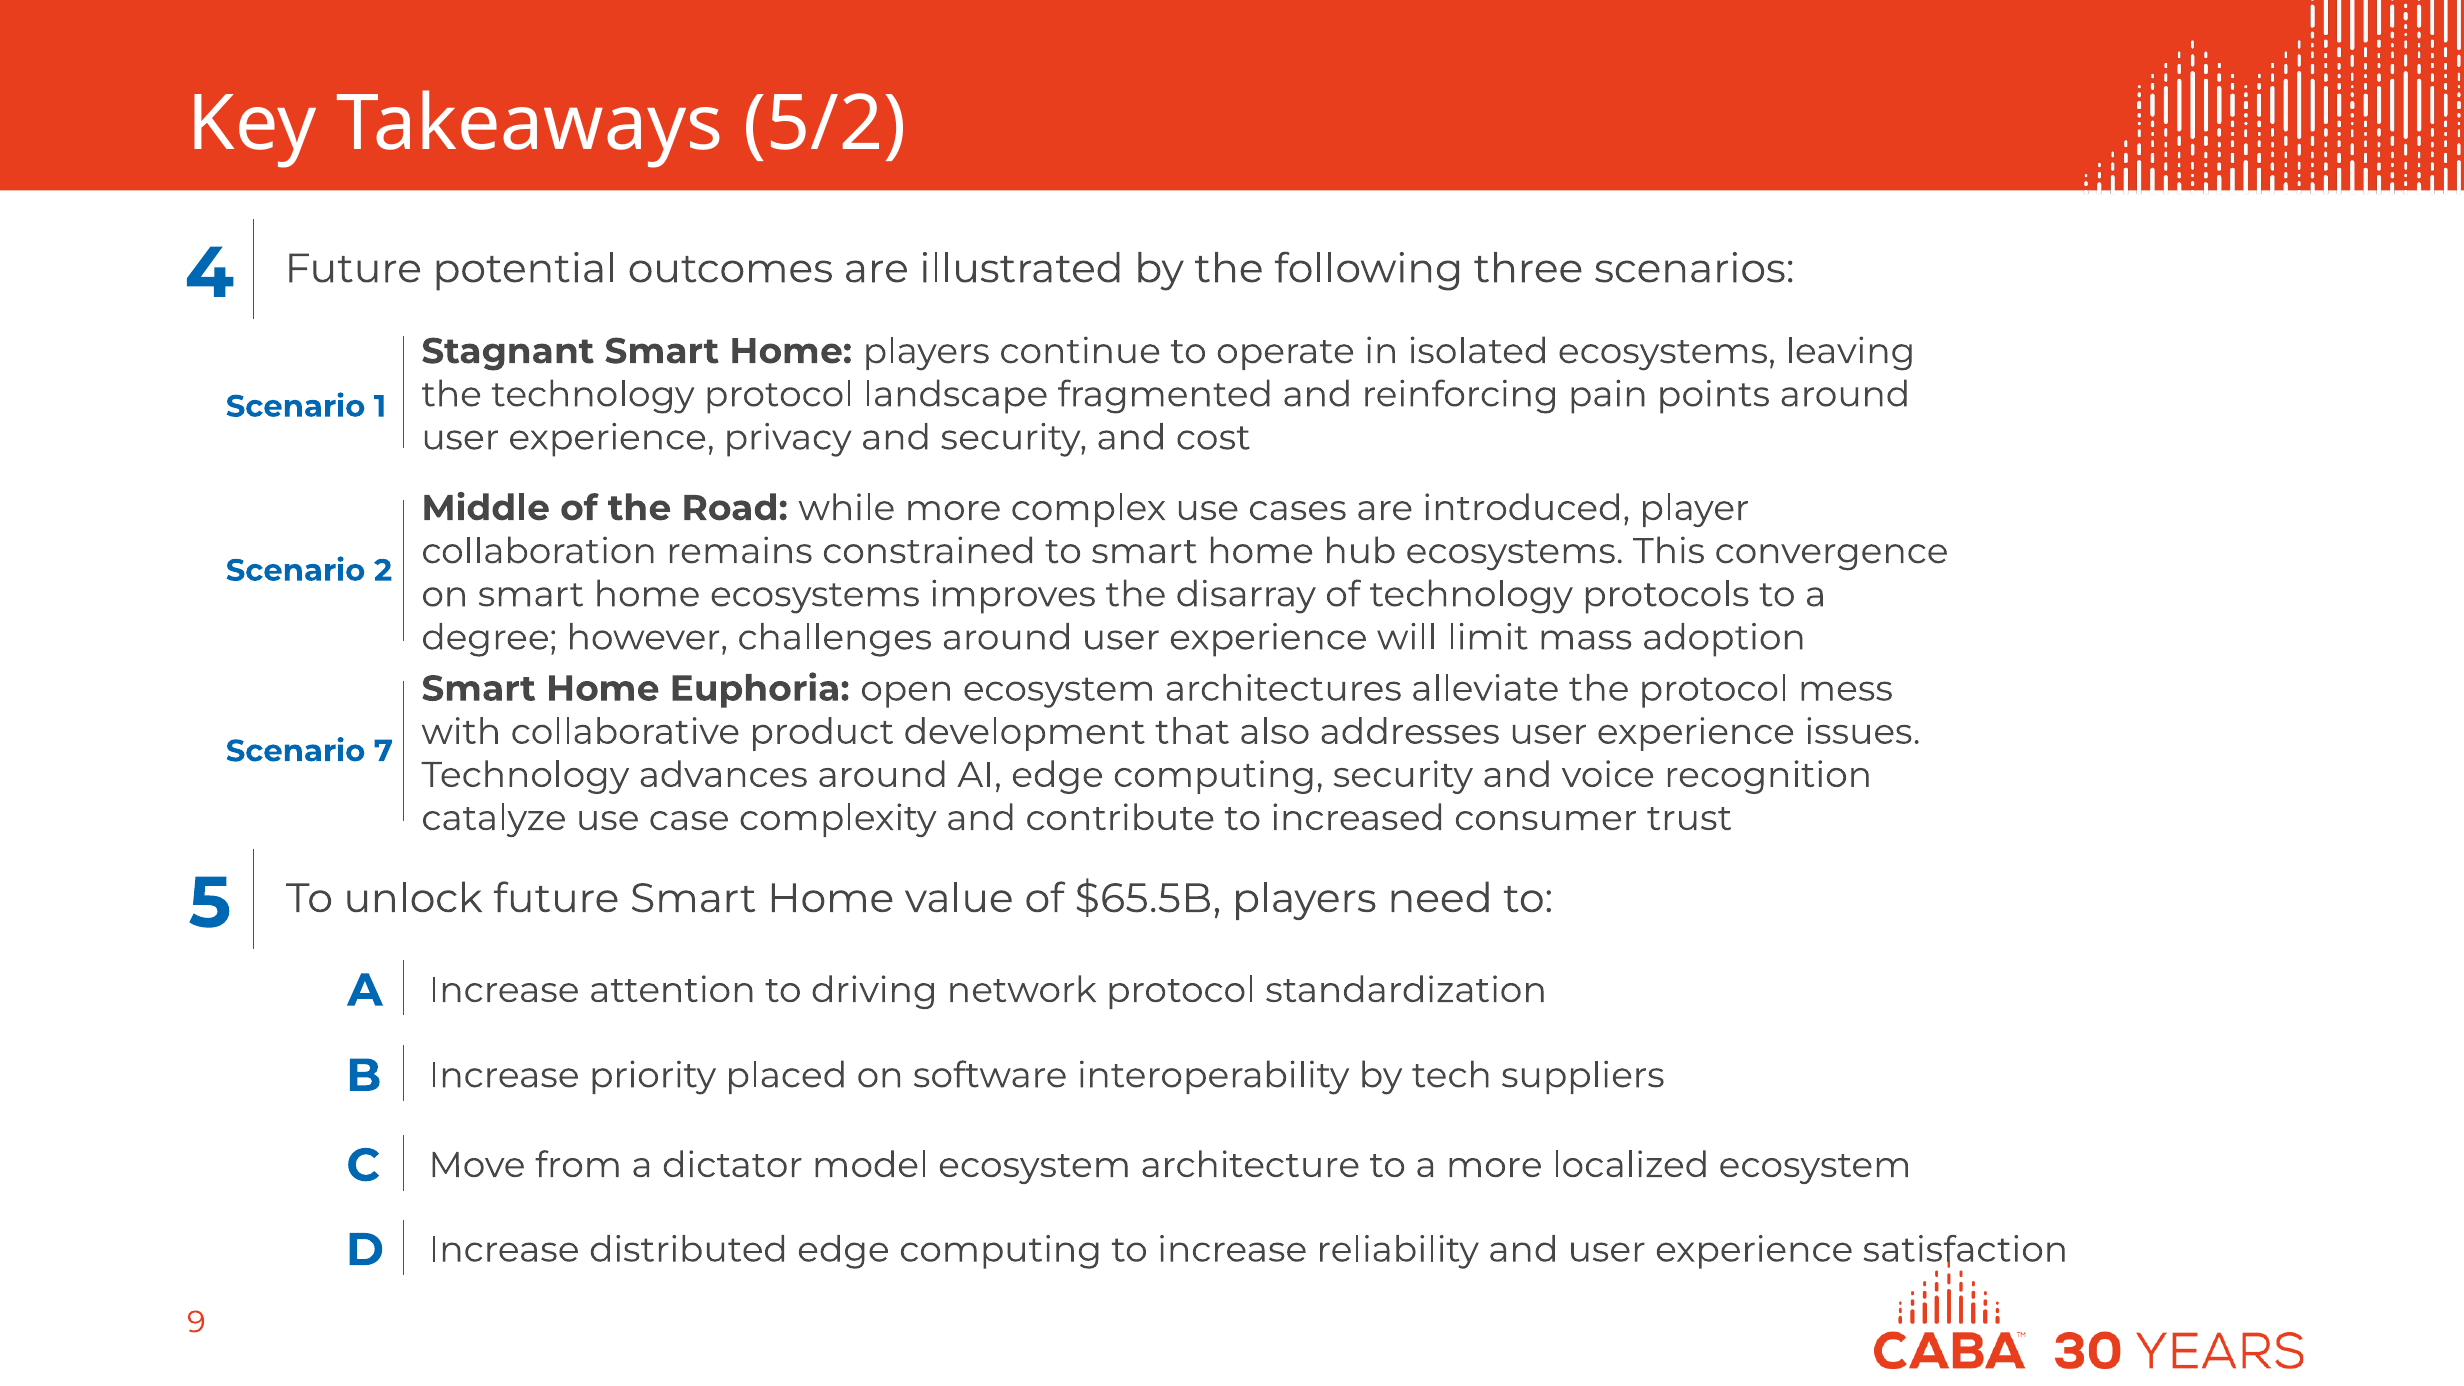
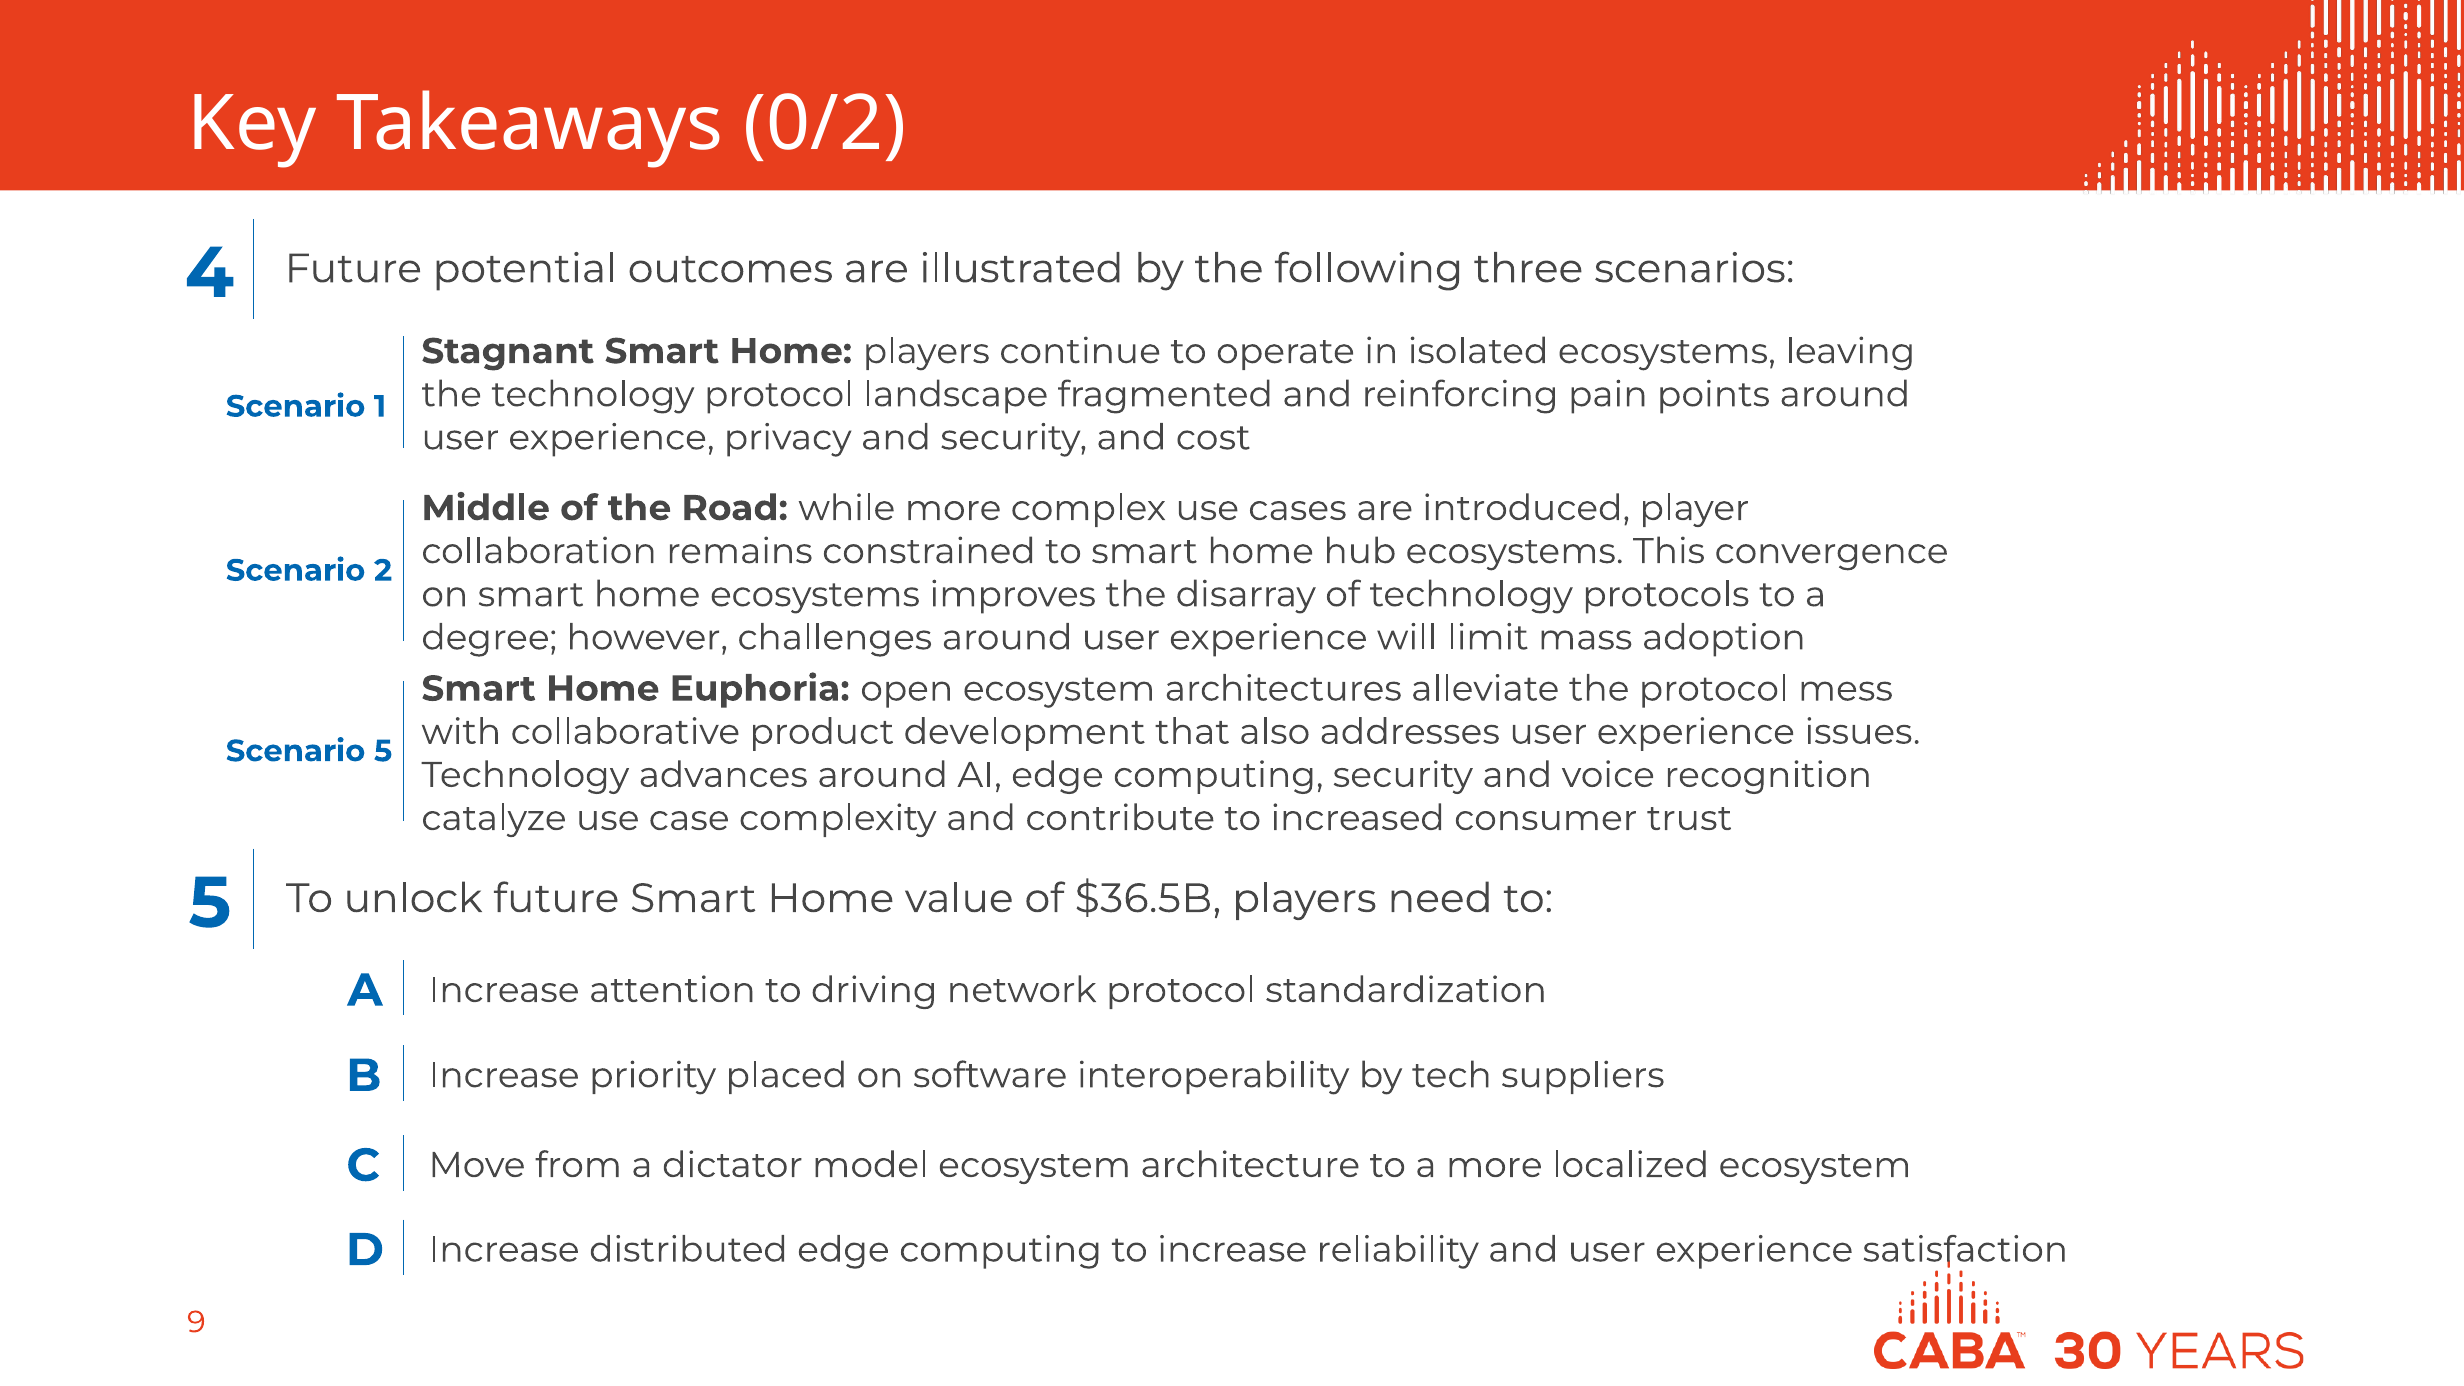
5/2: 5/2 -> 0/2
Scenario 7: 7 -> 5
$65.5B: $65.5B -> $36.5B
